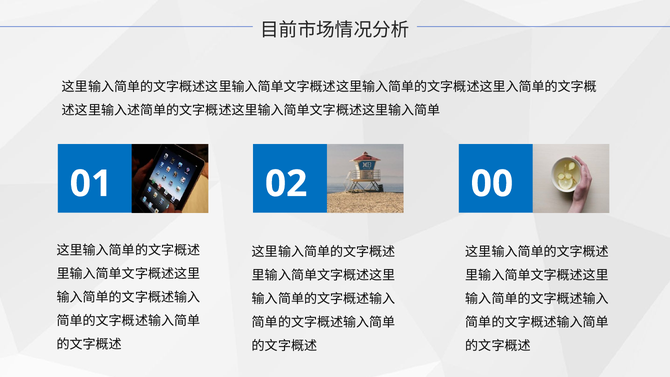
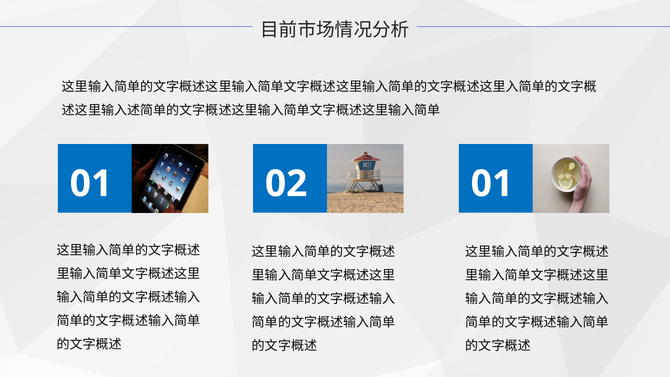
02 00: 00 -> 01
